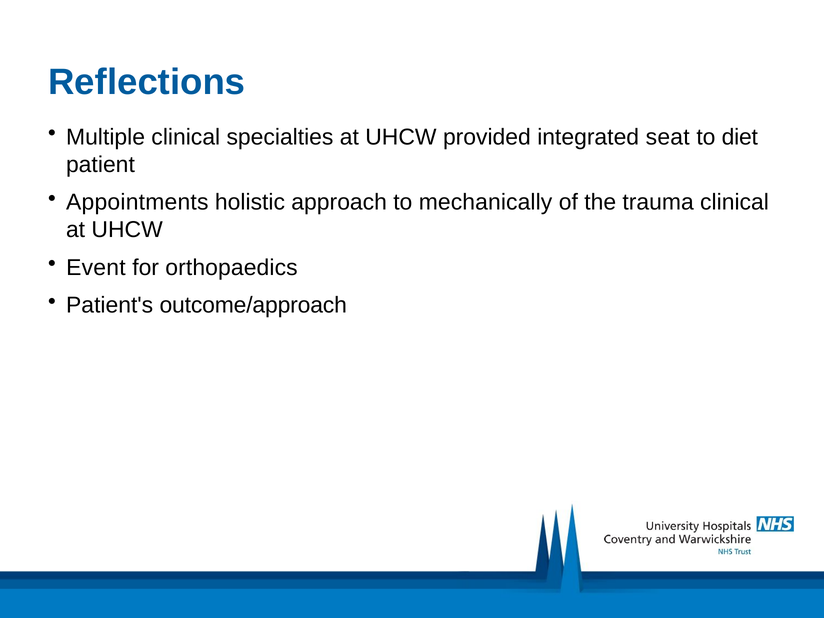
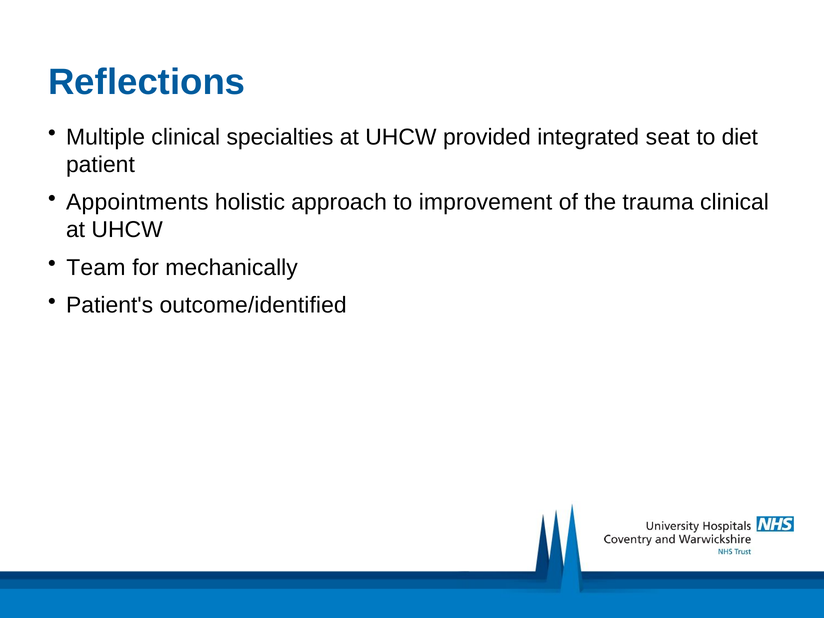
mechanically: mechanically -> improvement
Event: Event -> Team
orthopaedics: orthopaedics -> mechanically
outcome/approach: outcome/approach -> outcome/identified
